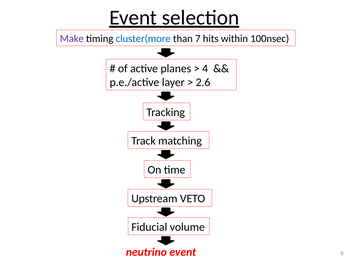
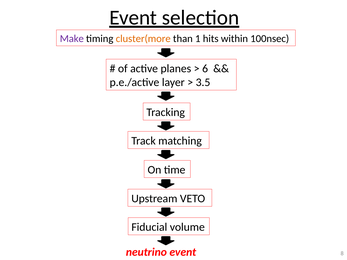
cluster(more colour: blue -> orange
7: 7 -> 1
4: 4 -> 6
2.6: 2.6 -> 3.5
